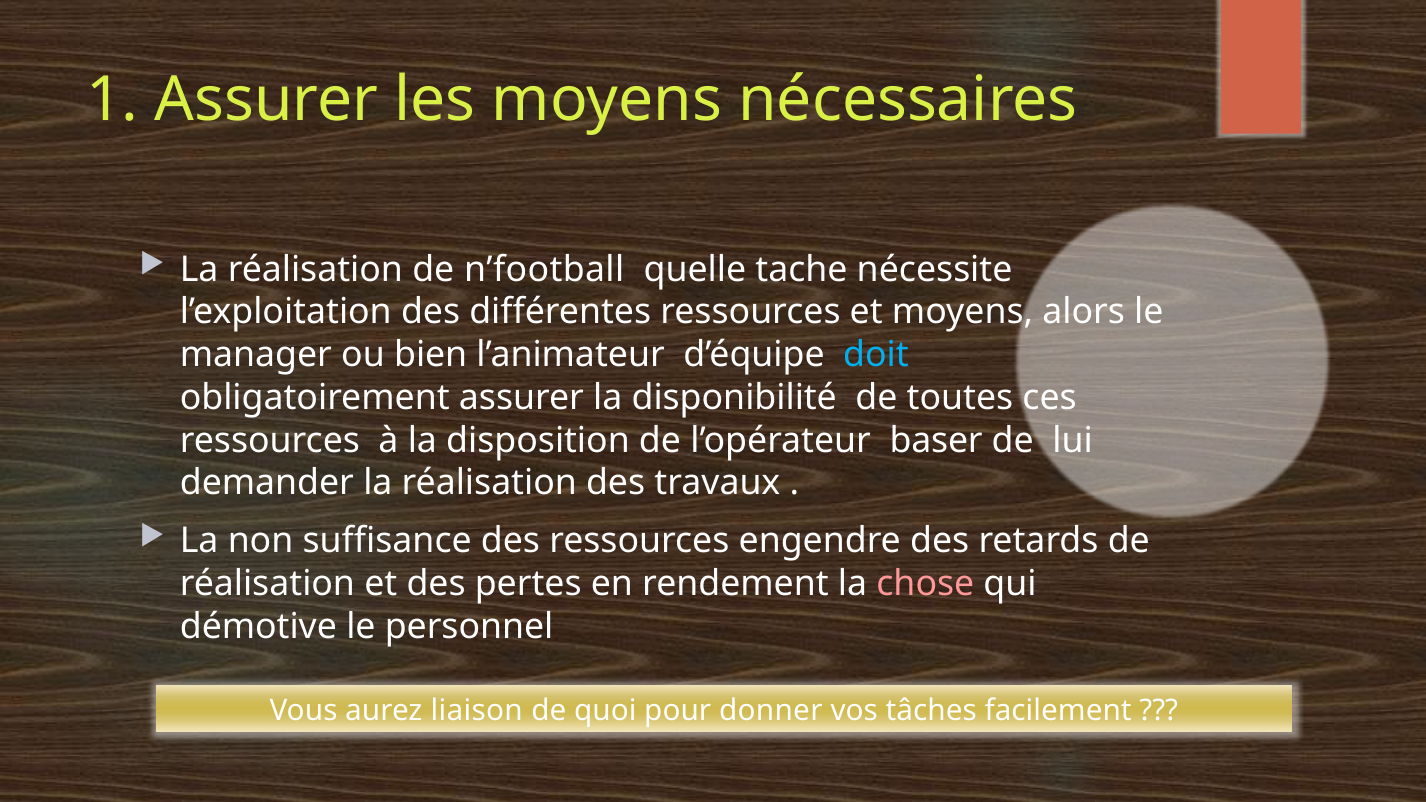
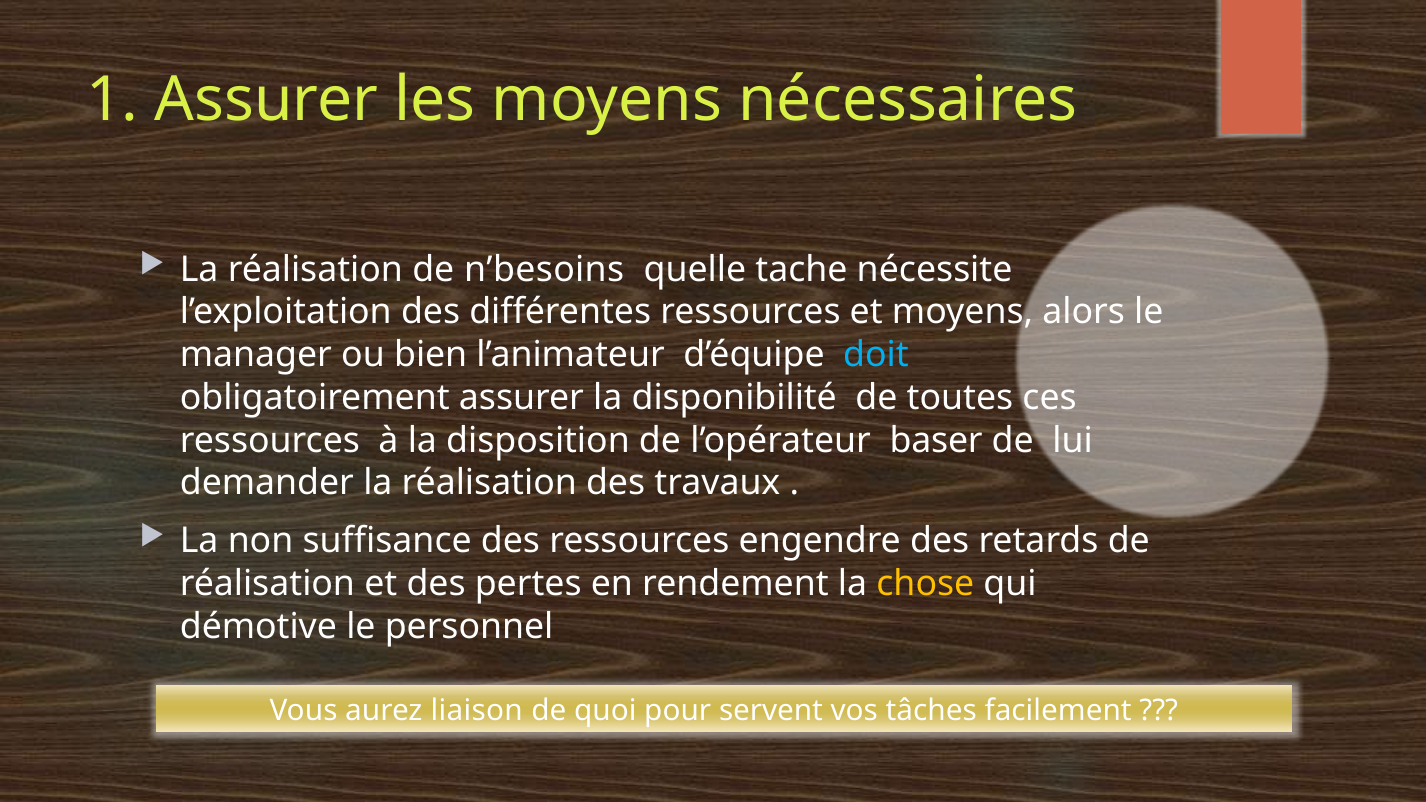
n’football: n’football -> n’besoins
chose colour: pink -> yellow
donner: donner -> servent
